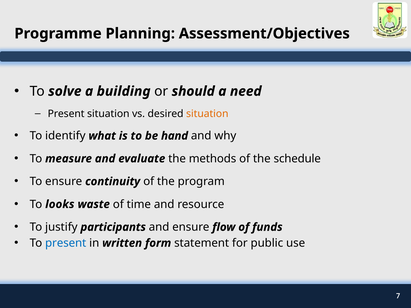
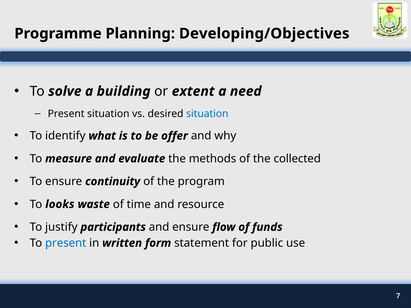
Assessment/Objectives: Assessment/Objectives -> Developing/Objectives
should: should -> extent
situation at (207, 114) colour: orange -> blue
hand: hand -> offer
schedule: schedule -> collected
